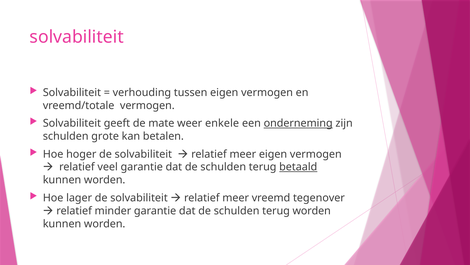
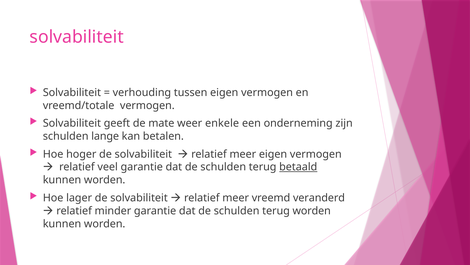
onderneming underline: present -> none
grote: grote -> lange
tegenover: tegenover -> veranderd
